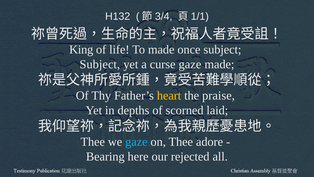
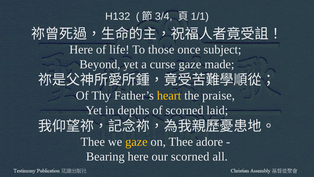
King at (81, 49): King -> Here
To made: made -> those
Subject at (100, 64): Subject -> Beyond
gaze at (136, 142) colour: light blue -> yellow
our rejected: rejected -> scorned
